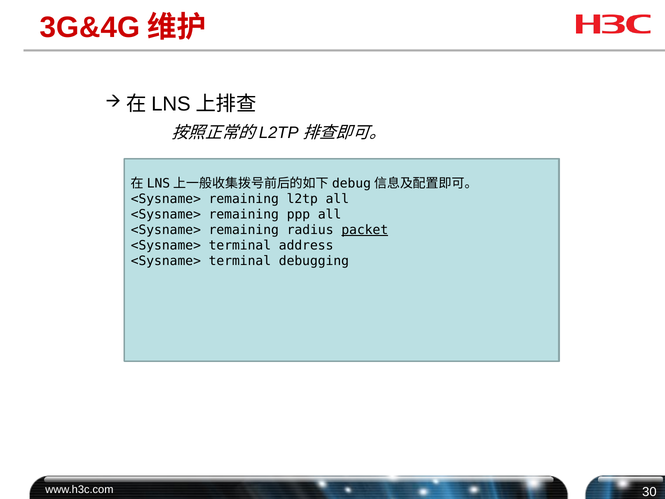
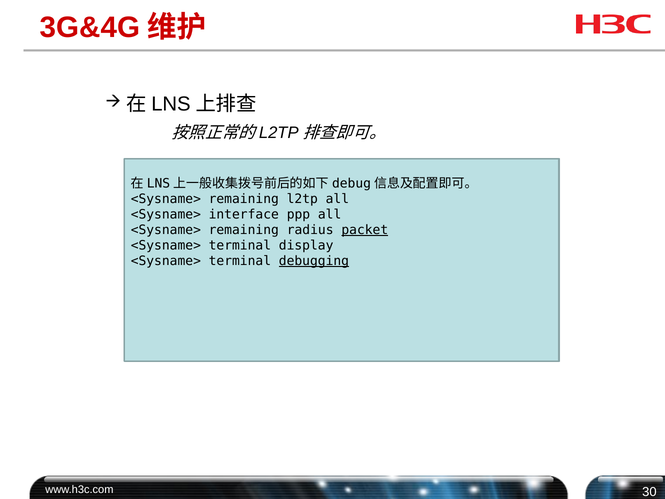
remaining at (244, 214): remaining -> interface
address: address -> display
debugging underline: none -> present
